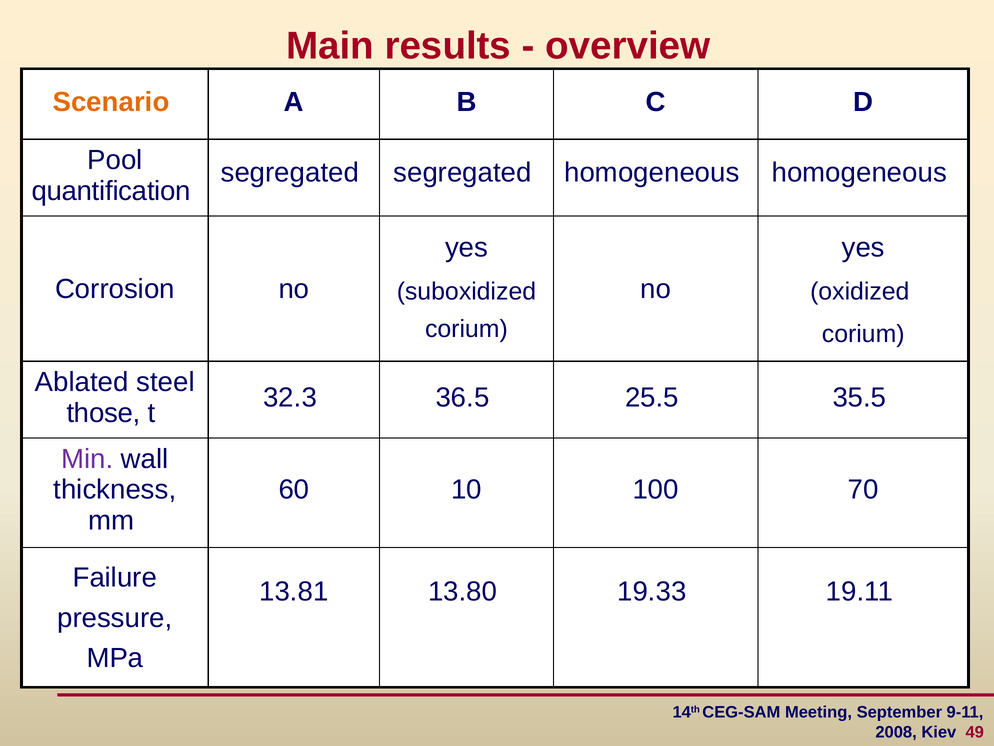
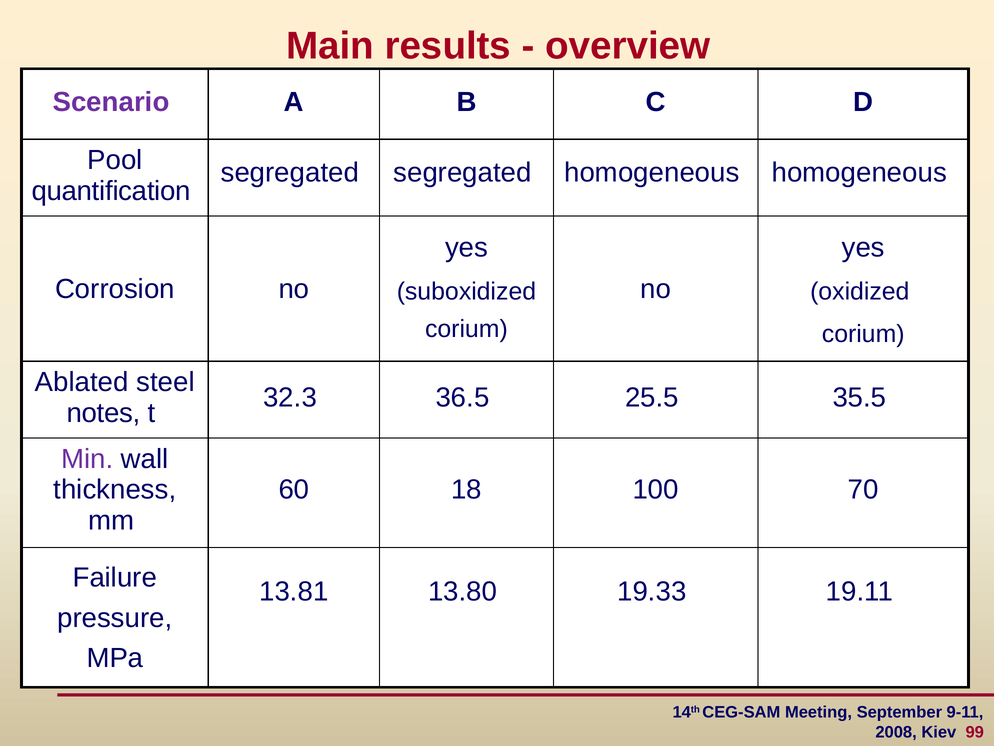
Scenario colour: orange -> purple
those: those -> notes
10: 10 -> 18
49: 49 -> 99
